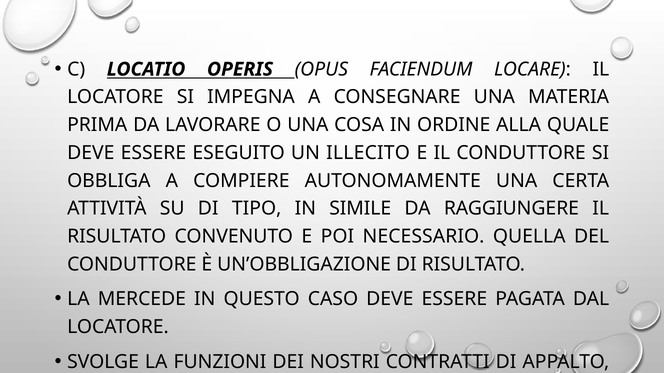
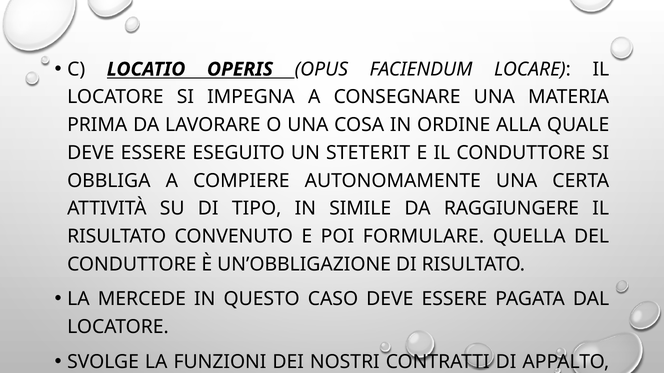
ILLECITO: ILLECITO -> STETERIT
NECESSARIO: NECESSARIO -> FORMULARE
